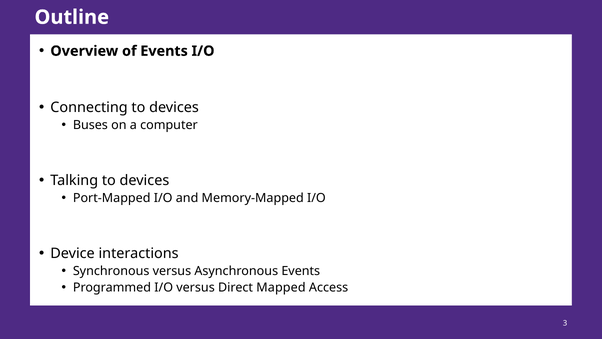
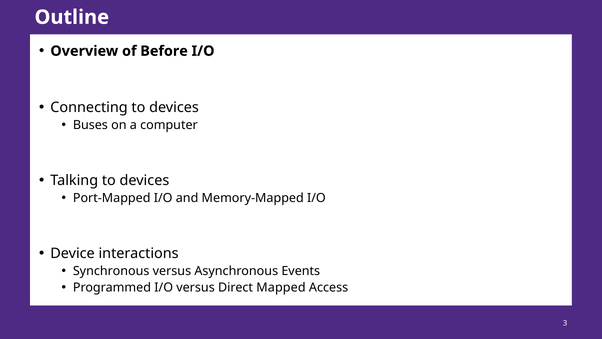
of Events: Events -> Before
